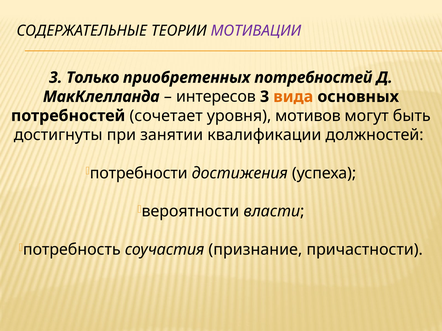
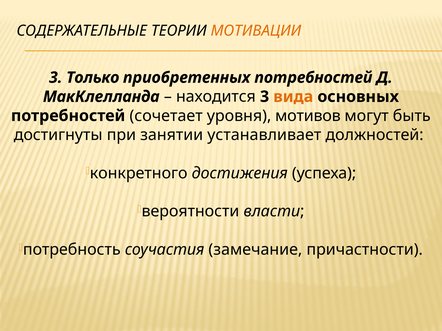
МОТИВАЦИИ colour: purple -> orange
интересов: интересов -> находится
квалификации: квалификации -> устанавливает
потребности: потребности -> конкретного
признание: признание -> замечание
